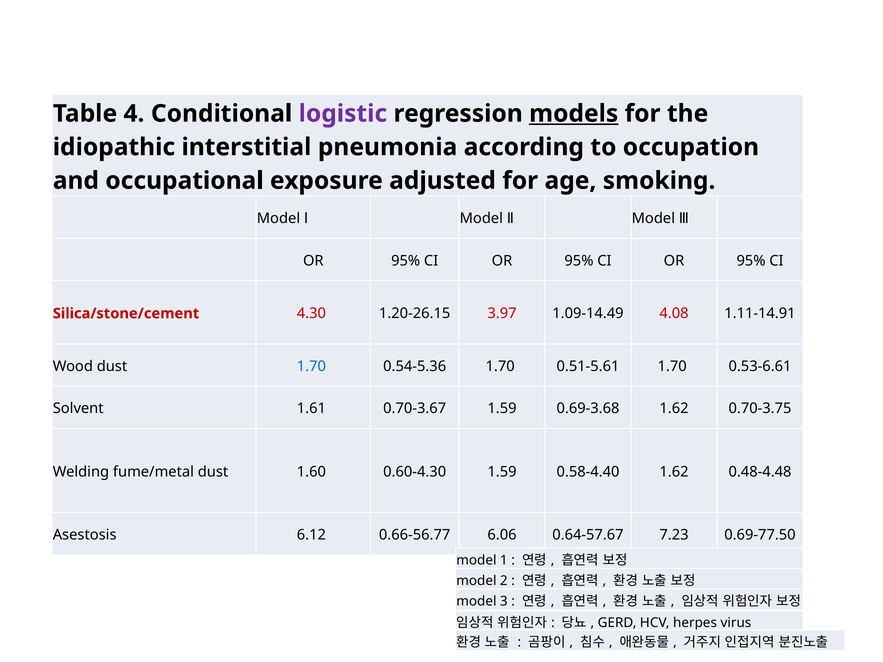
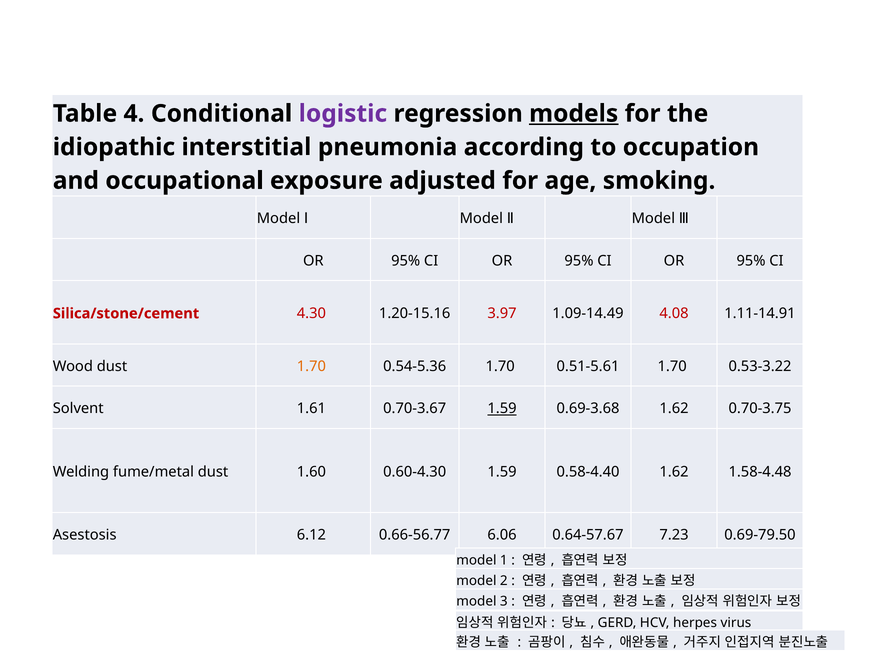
1.20-26.15: 1.20-26.15 -> 1.20-15.16
1.70 at (311, 366) colour: blue -> orange
0.53-6.61: 0.53-6.61 -> 0.53-3.22
1.59 at (502, 409) underline: none -> present
0.48-4.48: 0.48-4.48 -> 1.58-4.48
0.69-77.50: 0.69-77.50 -> 0.69-79.50
